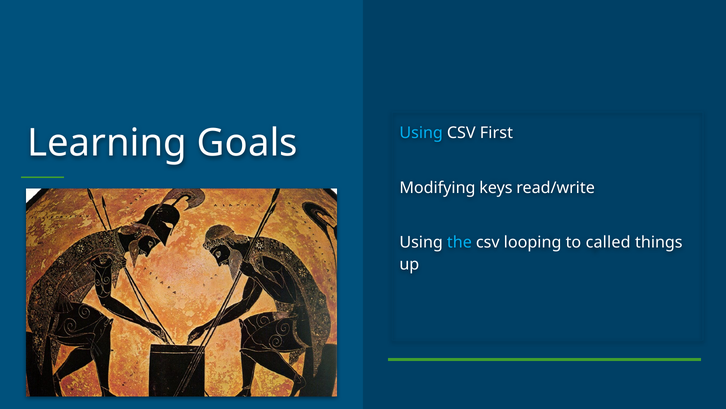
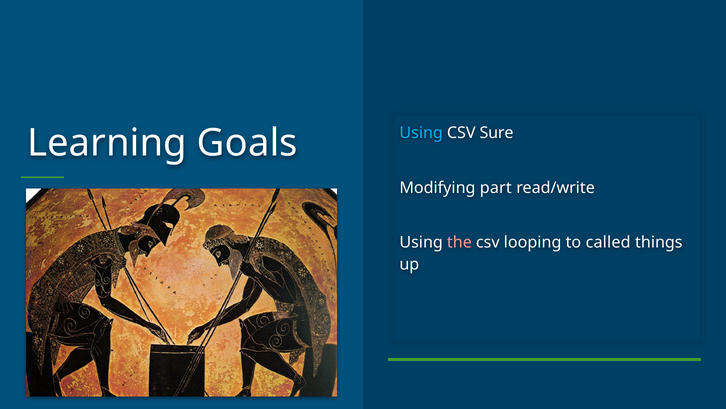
First: First -> Sure
keys: keys -> part
the colour: light blue -> pink
